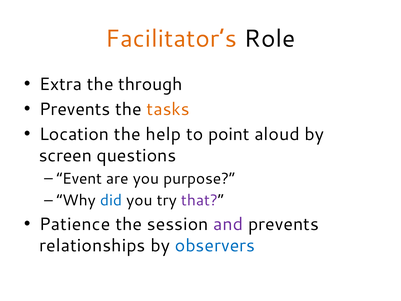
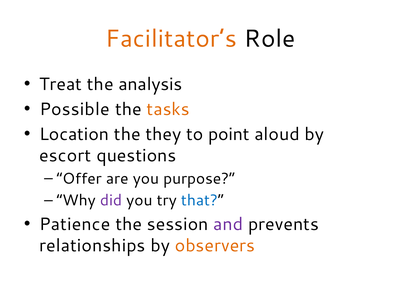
Extra: Extra -> Treat
through: through -> analysis
Prevents at (75, 109): Prevents -> Possible
help: help -> they
screen: screen -> escort
Event: Event -> Offer
did colour: blue -> purple
that colour: purple -> blue
observers colour: blue -> orange
